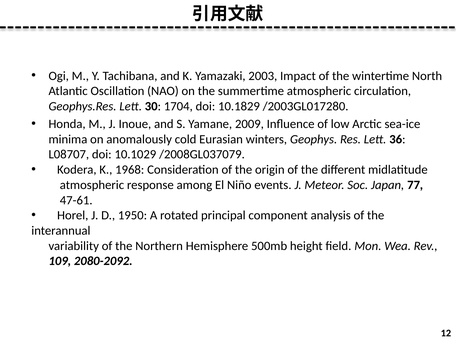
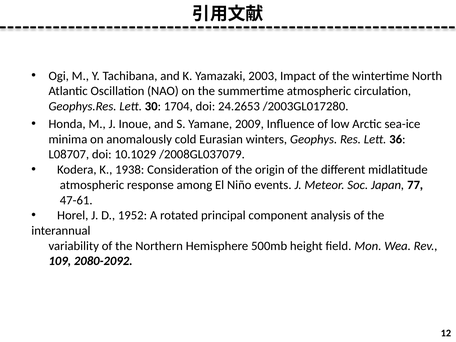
10.1829: 10.1829 -> 24.2653
1968: 1968 -> 1938
1950: 1950 -> 1952
